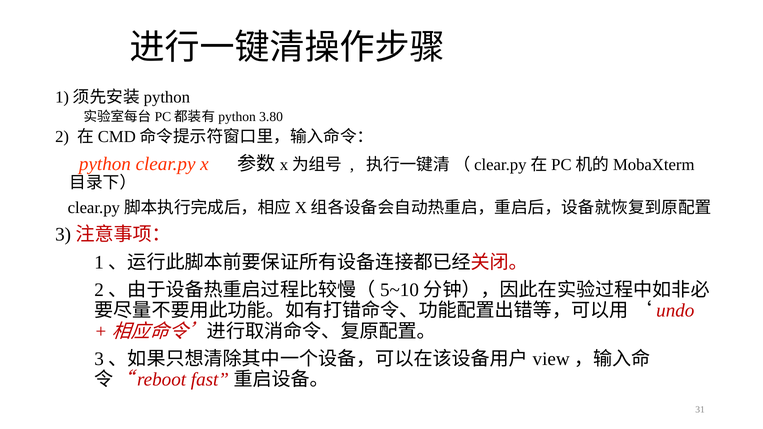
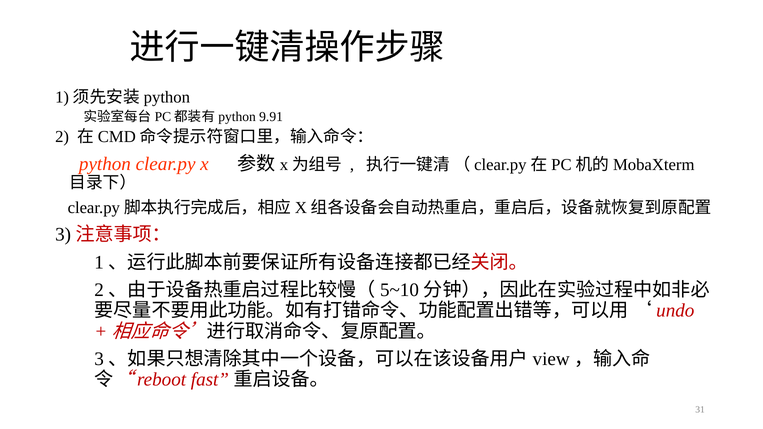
3.80: 3.80 -> 9.91
